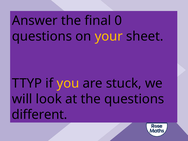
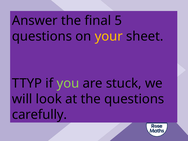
0: 0 -> 5
you colour: yellow -> light green
different: different -> carefully
